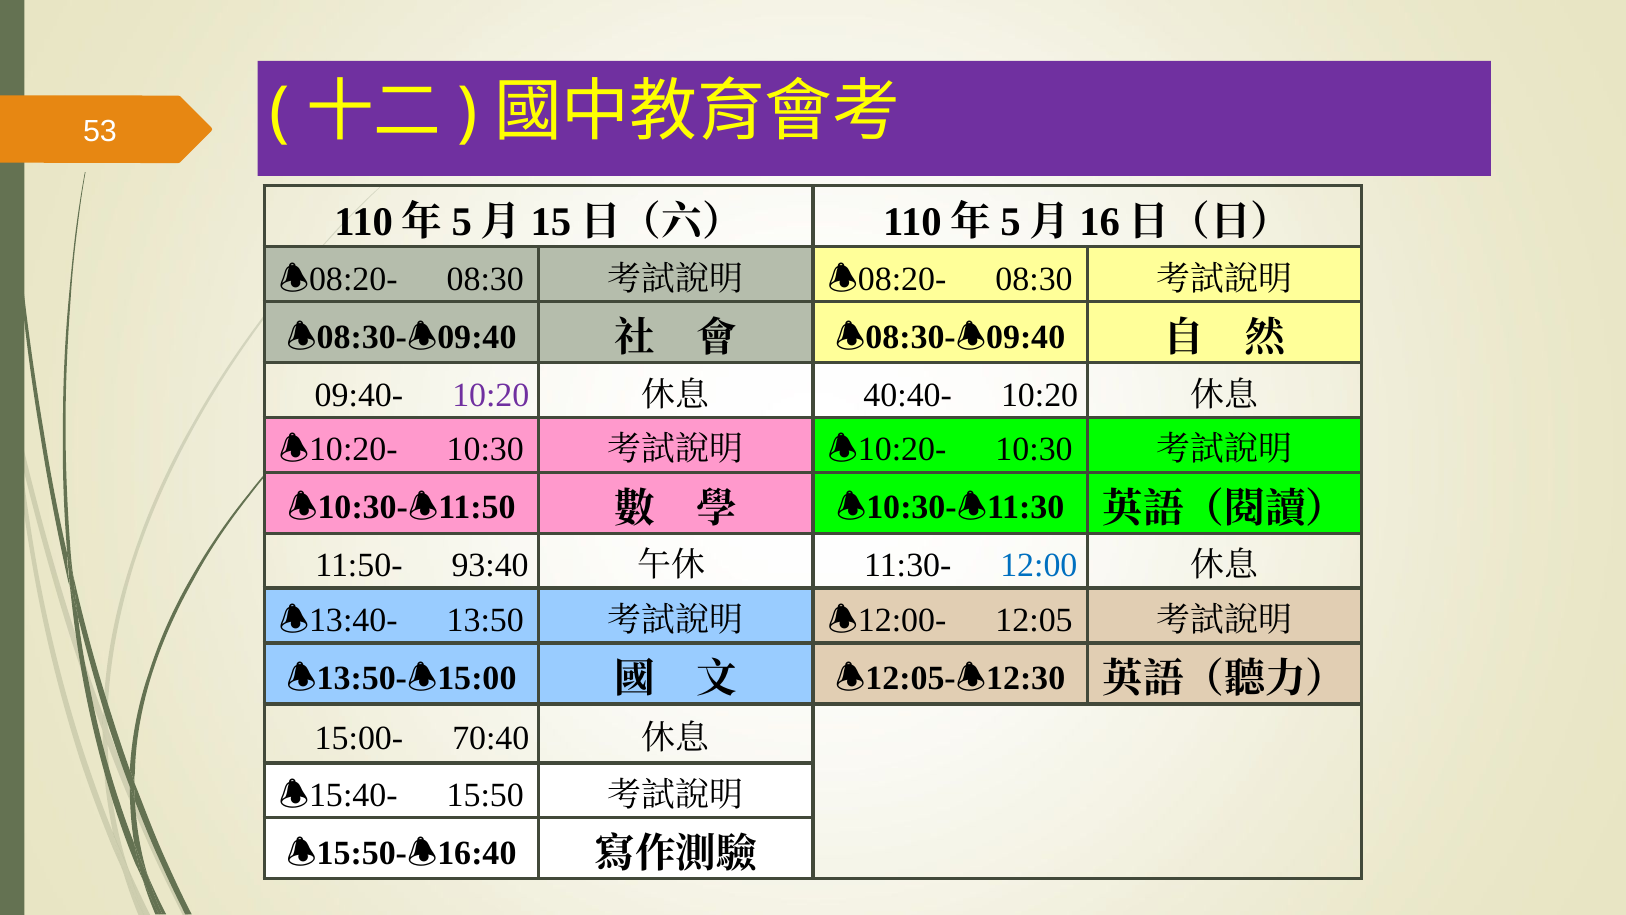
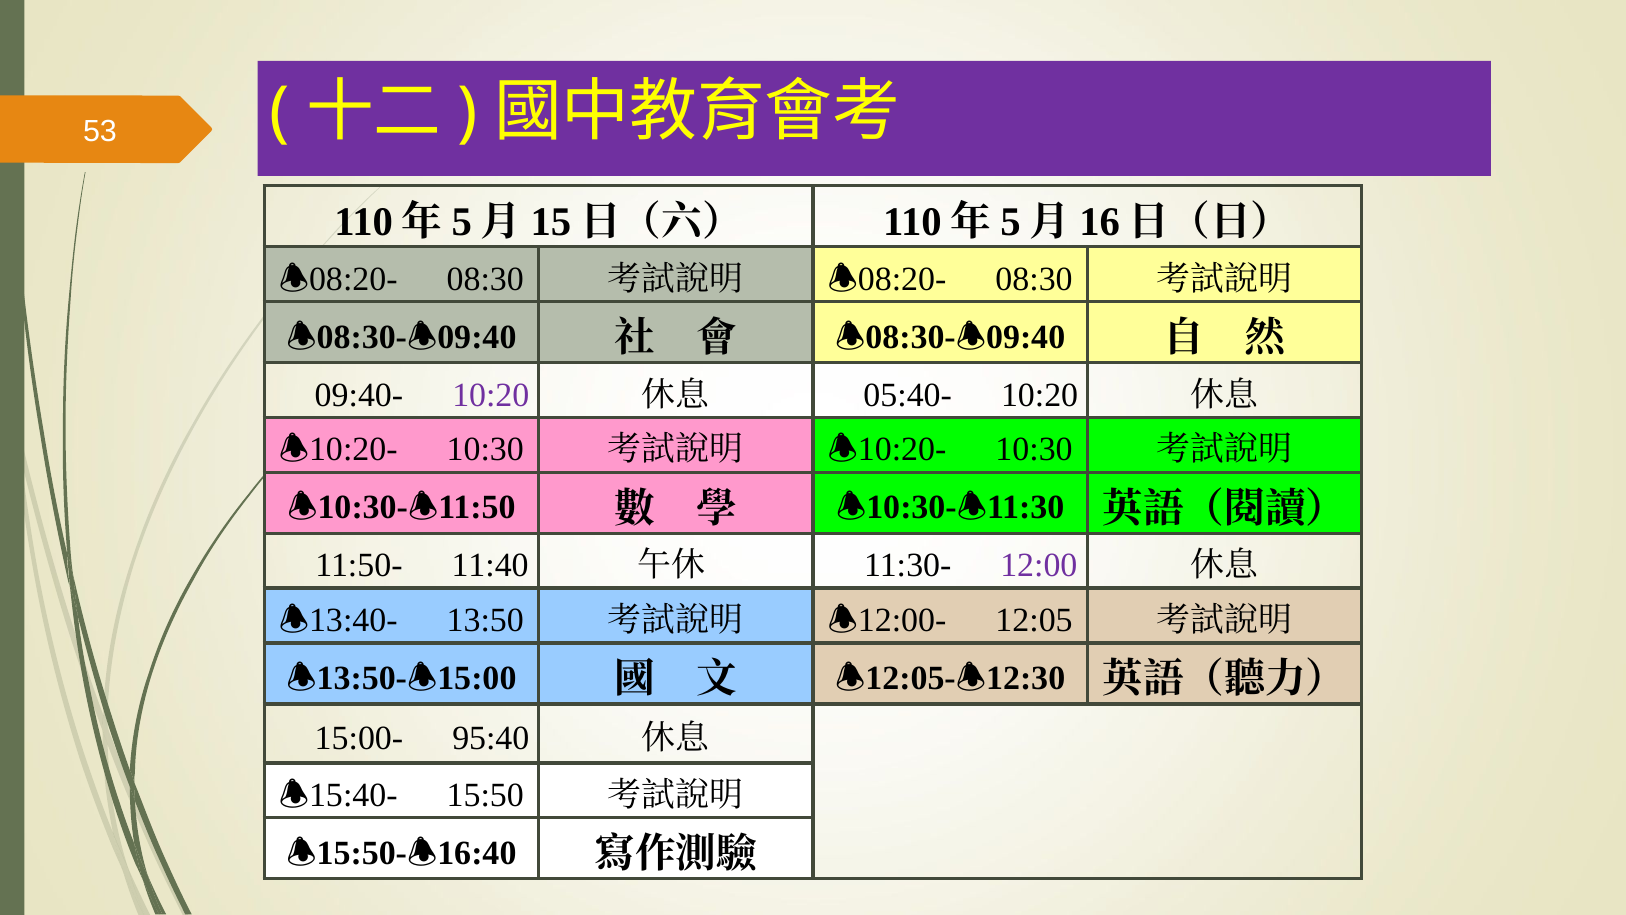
40:40-: 40:40- -> 05:40-
93:40: 93:40 -> 11:40
12:00 colour: blue -> purple
70:40: 70:40 -> 95:40
